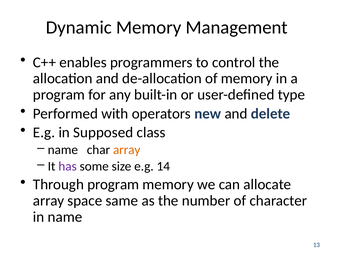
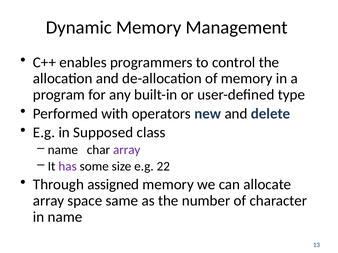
array at (127, 150) colour: orange -> purple
14: 14 -> 22
Through program: program -> assigned
